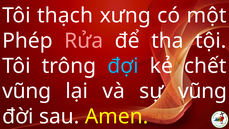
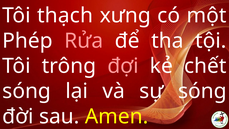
đợi colour: light blue -> pink
vũng at (27, 91): vũng -> sóng
sự vũng: vũng -> sóng
